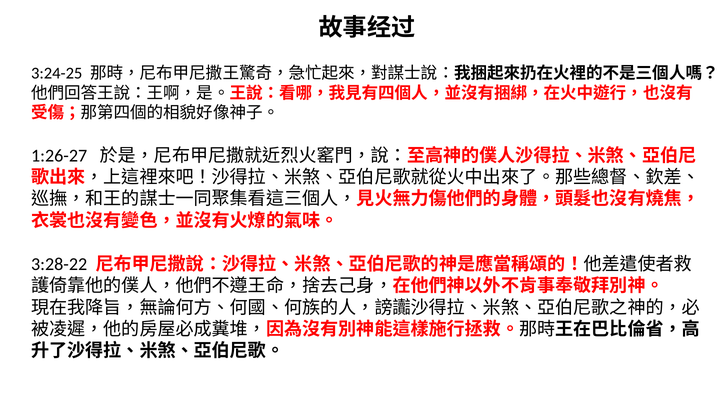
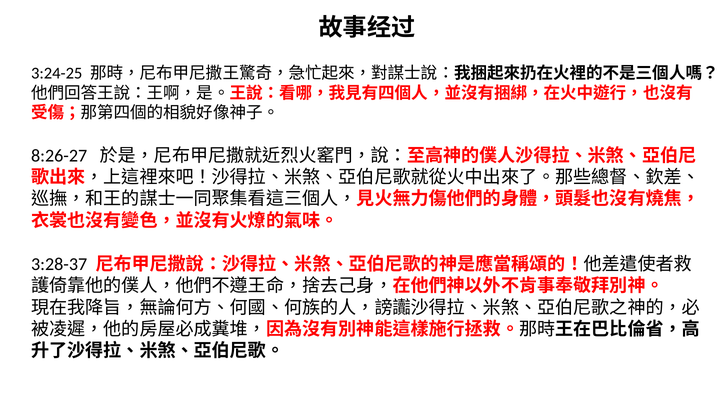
1:26-27: 1:26-27 -> 8:26-27
3:28-22: 3:28-22 -> 3:28-37
